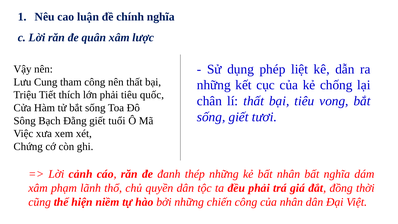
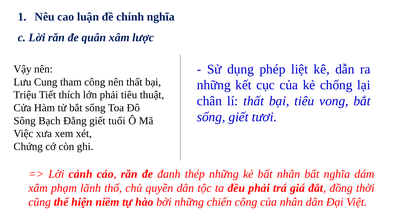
quốc: quốc -> thuật
